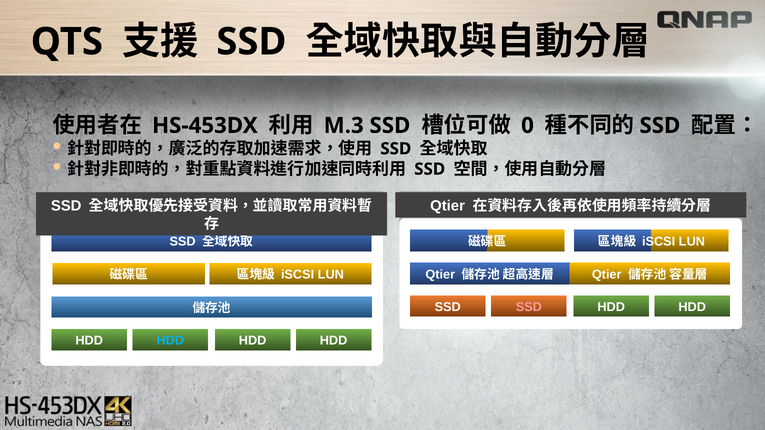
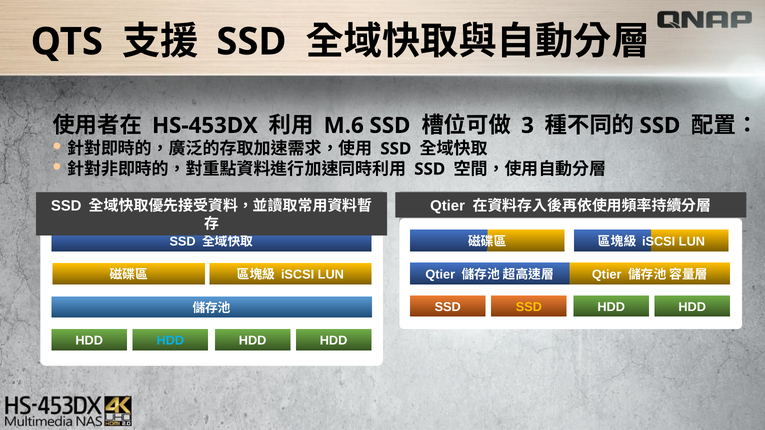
M.3: M.3 -> M.6
0: 0 -> 3
SSD at (529, 307) colour: pink -> yellow
